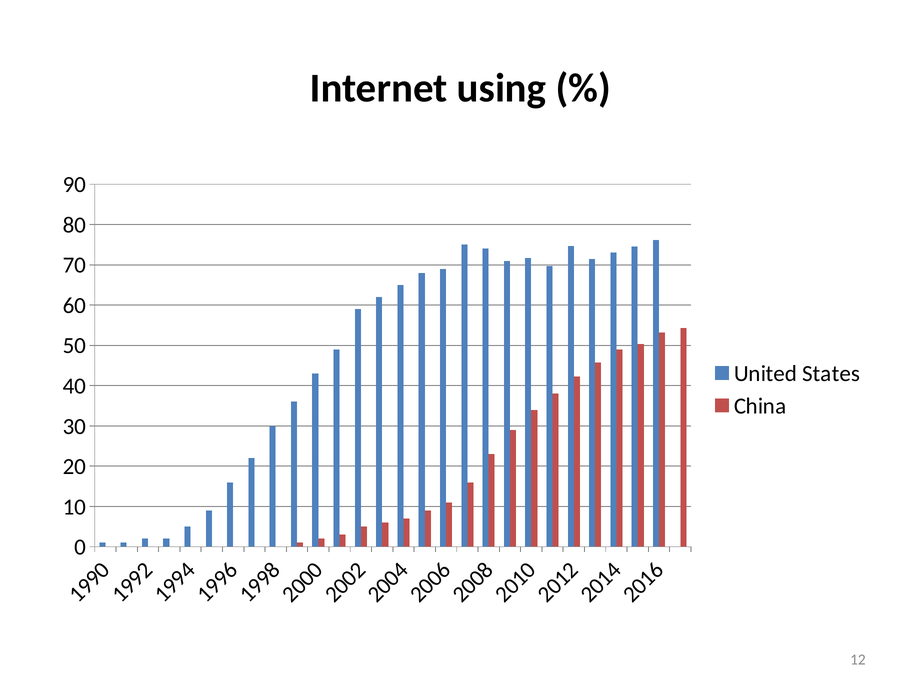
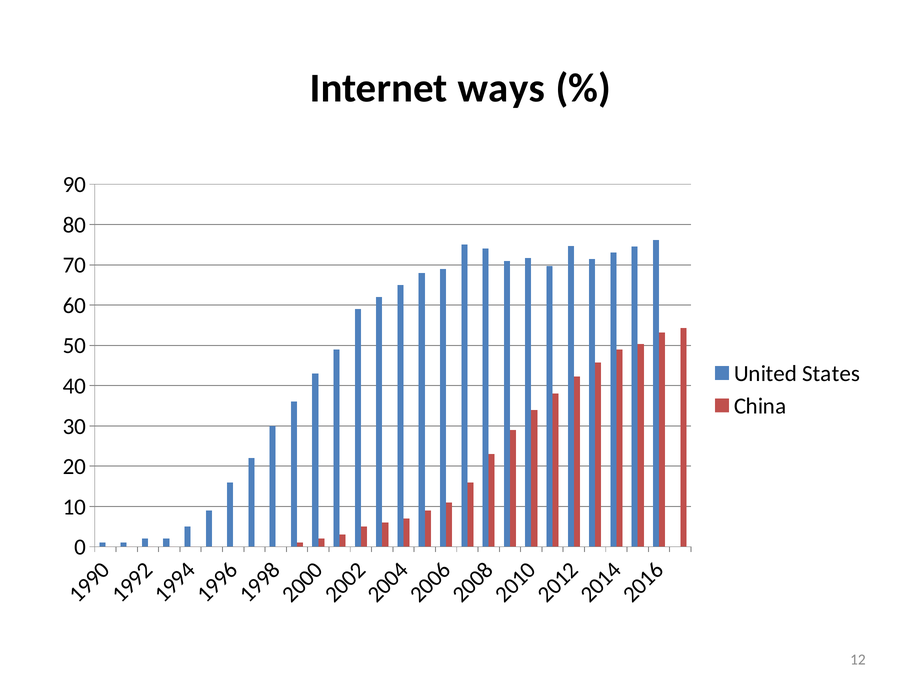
using: using -> ways
